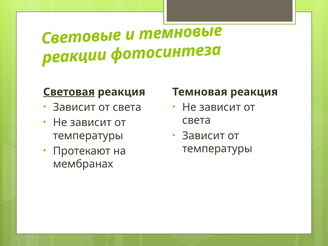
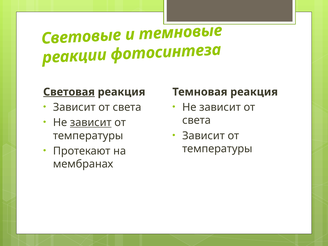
зависит at (91, 123) underline: none -> present
